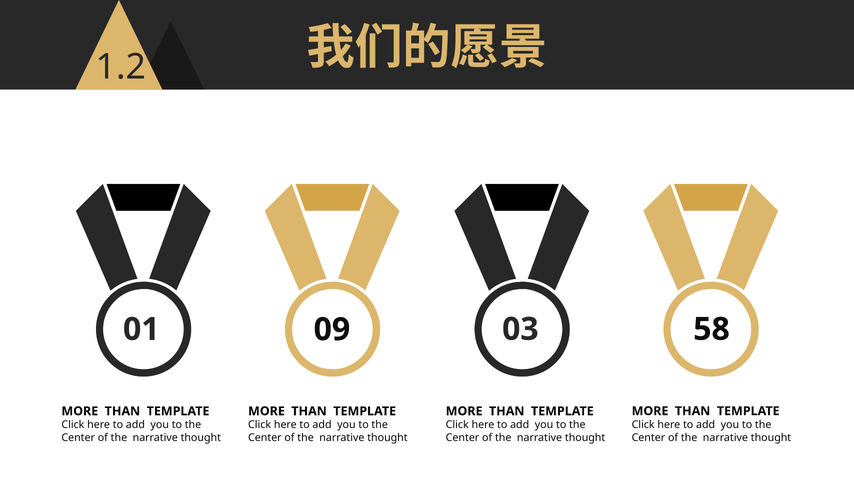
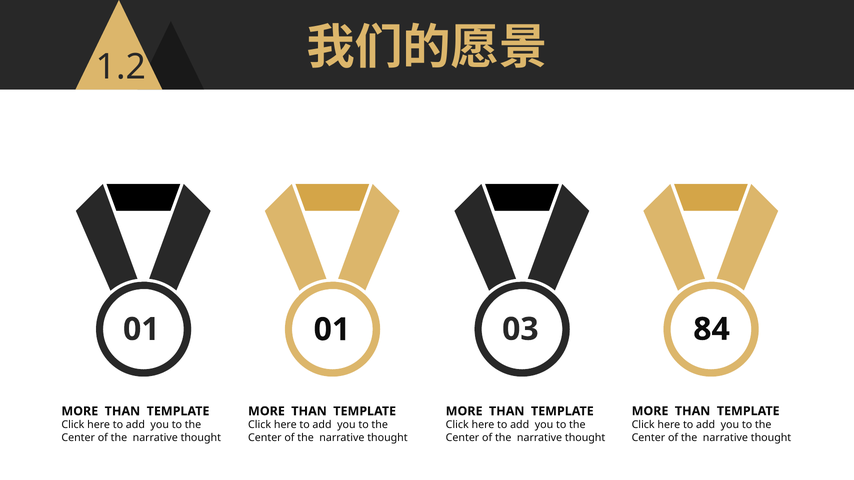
01 09: 09 -> 01
58: 58 -> 84
